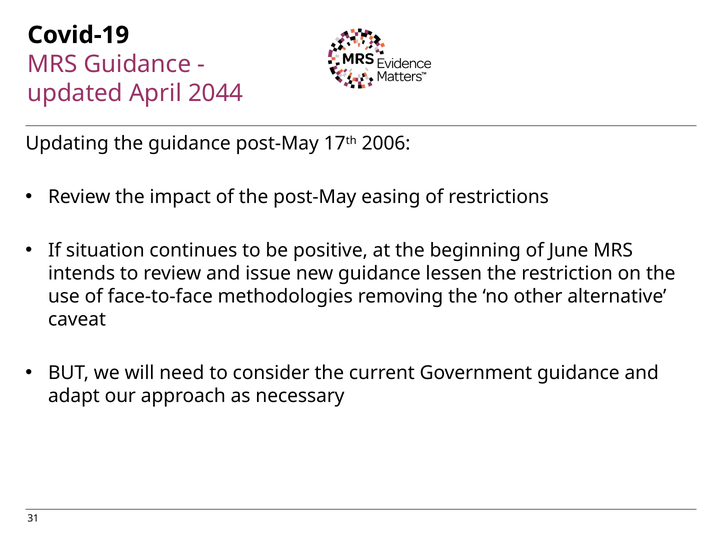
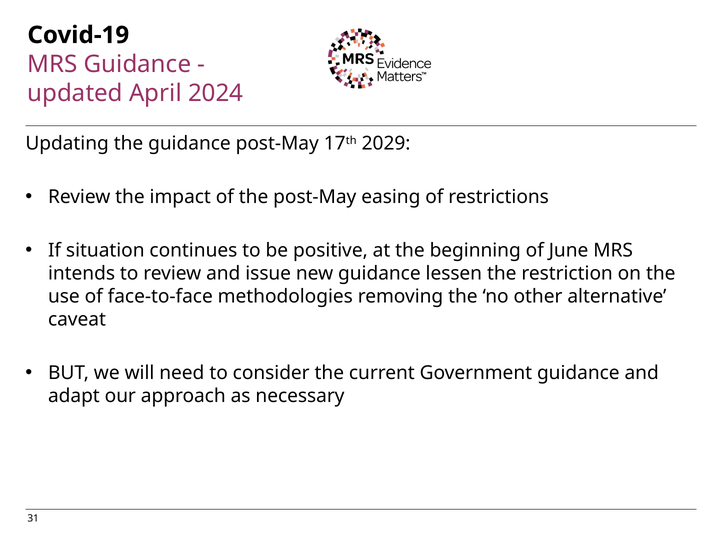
2044: 2044 -> 2024
2006: 2006 -> 2029
